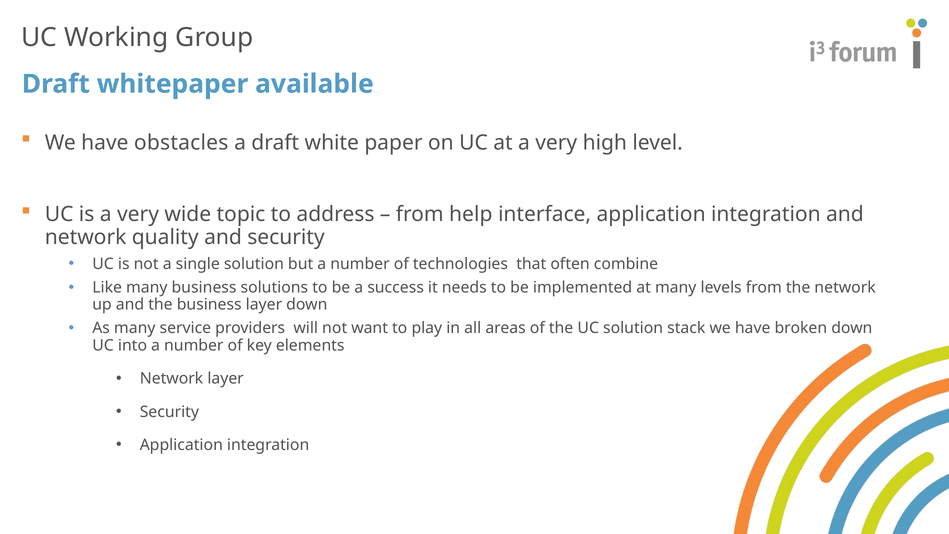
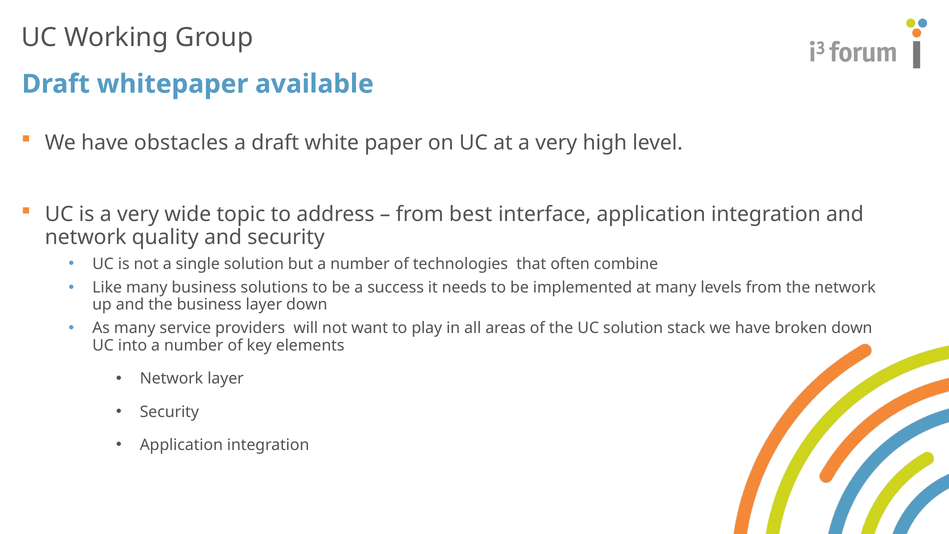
help: help -> best
